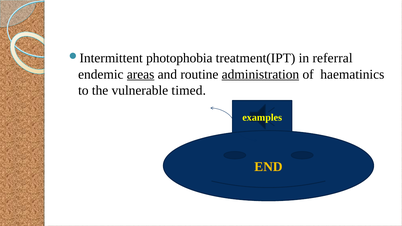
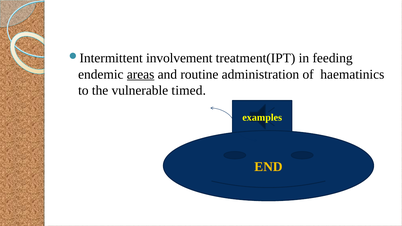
photophobia: photophobia -> involvement
referral: referral -> feeding
administration underline: present -> none
